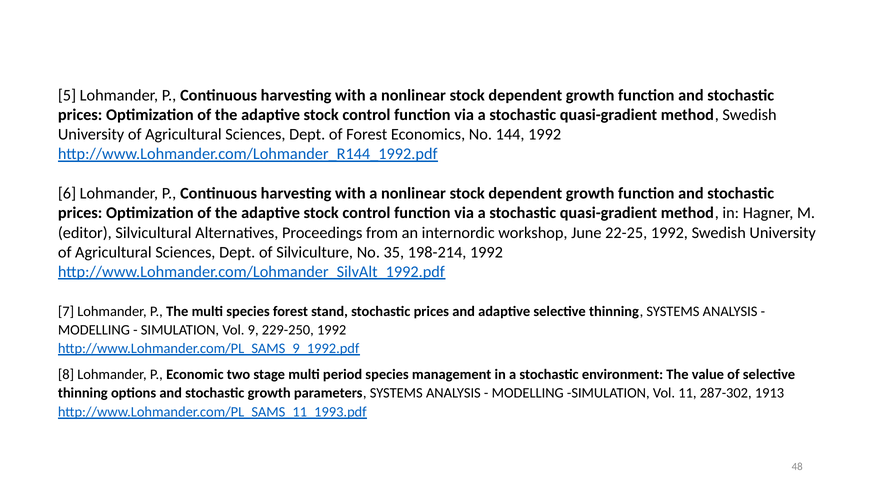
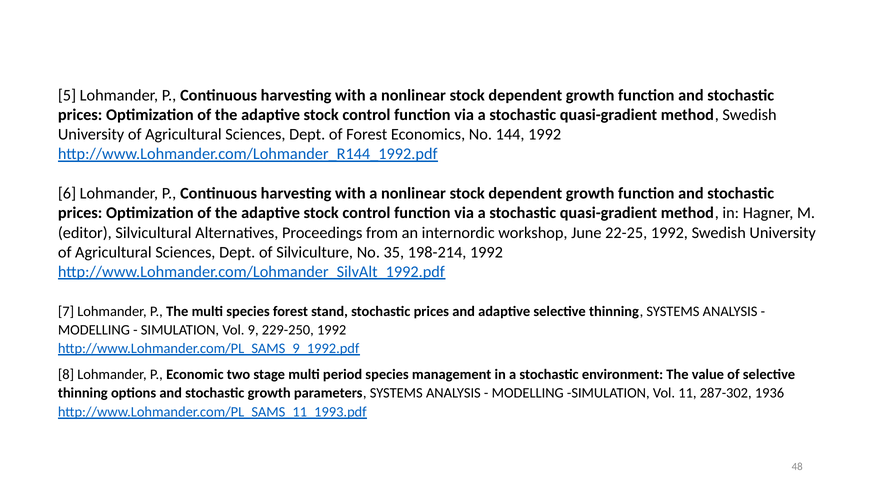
1913: 1913 -> 1936
